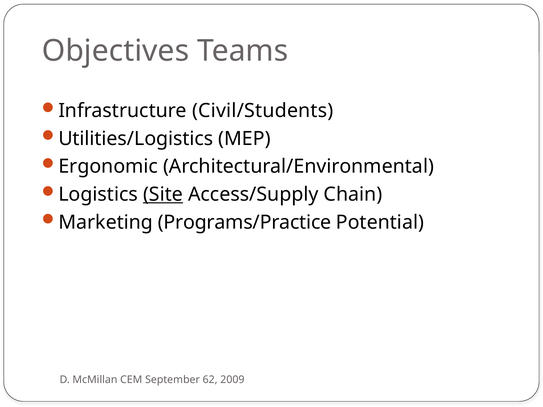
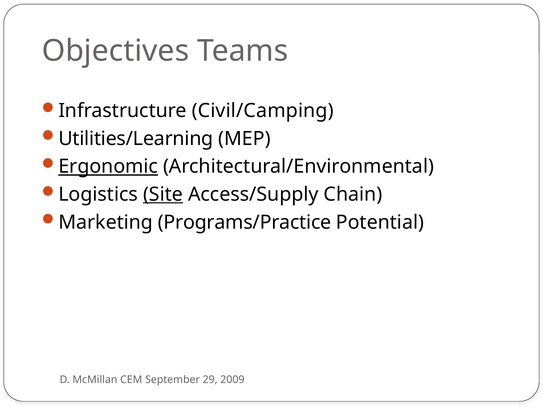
Civil/Students: Civil/Students -> Civil/Camping
Utilities/Logistics: Utilities/Logistics -> Utilities/Learning
Ergonomic underline: none -> present
62: 62 -> 29
